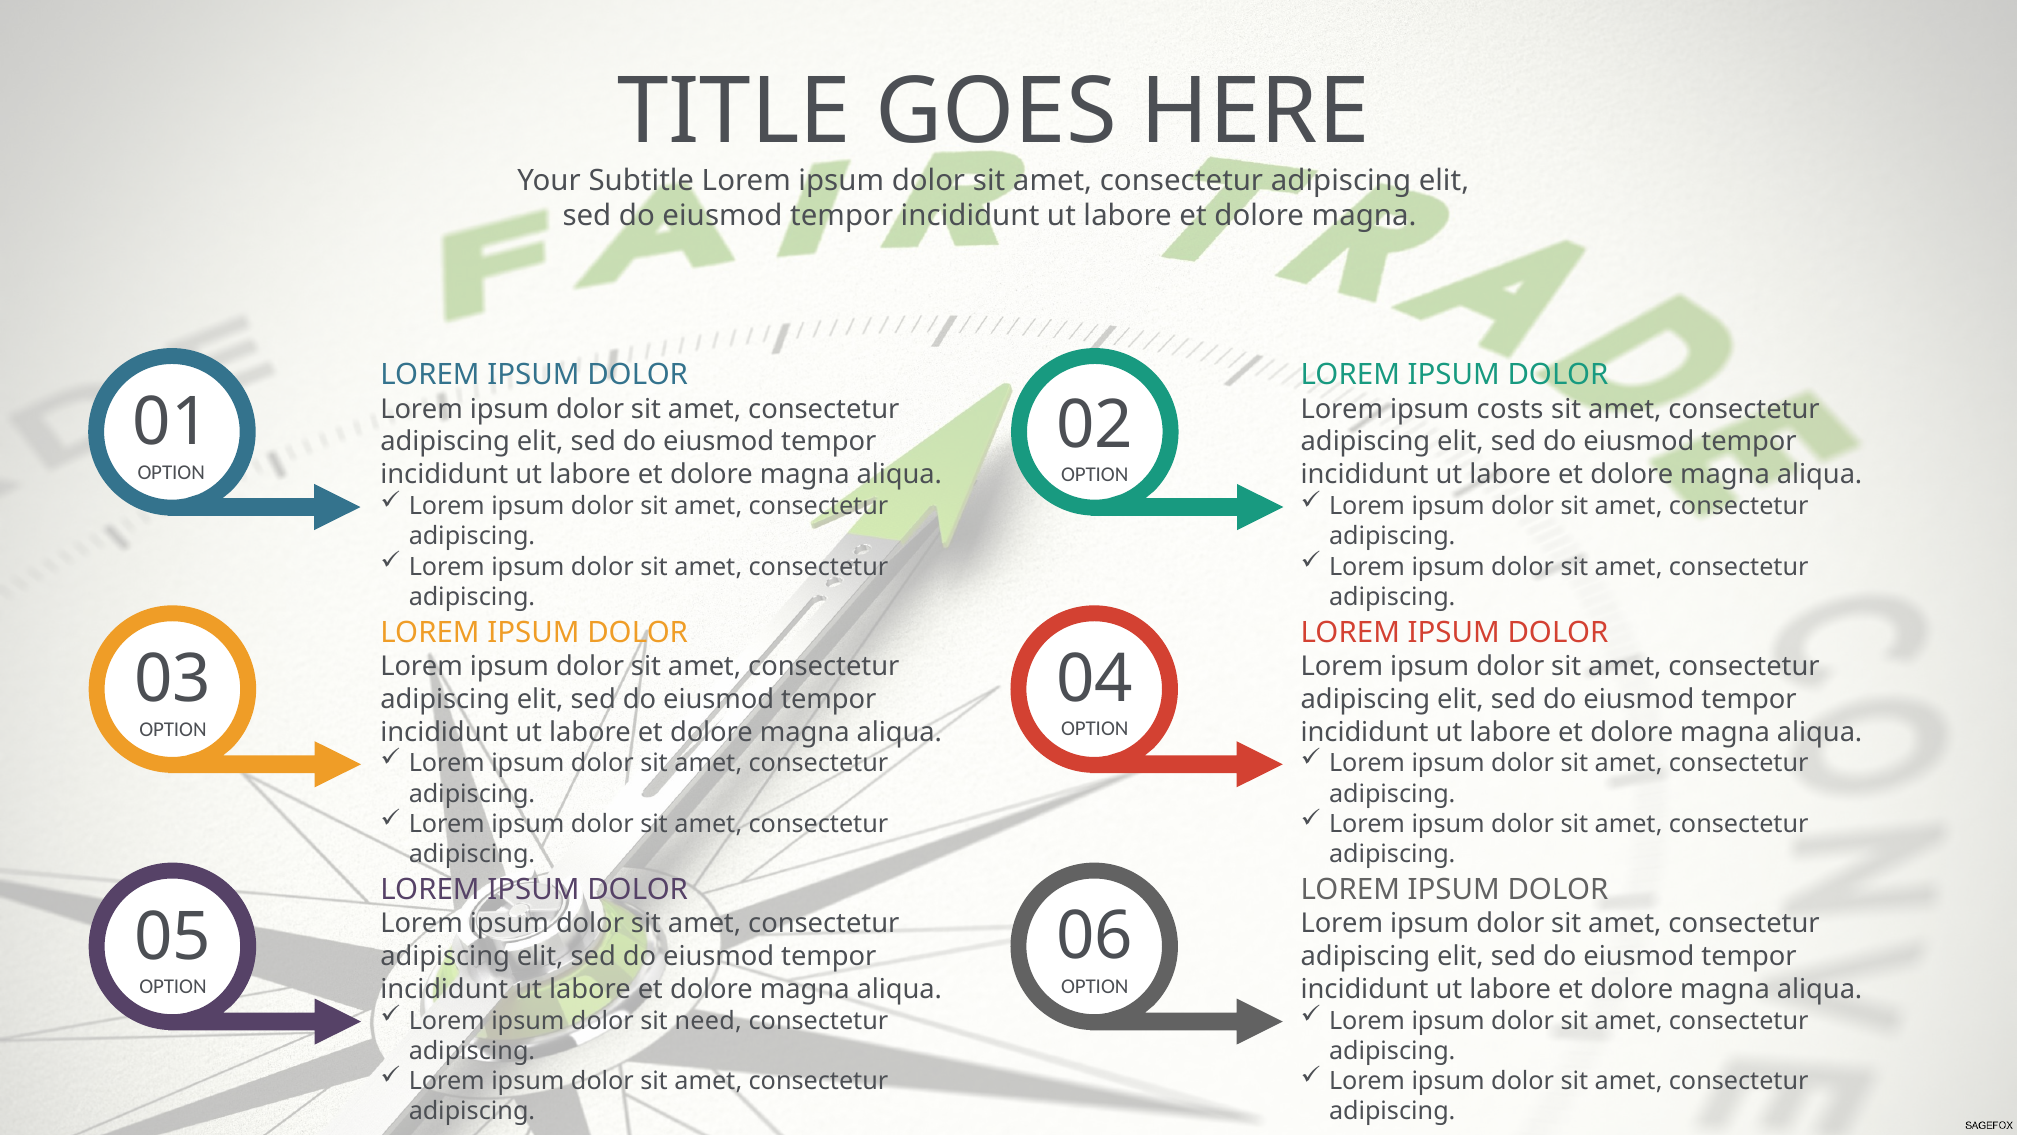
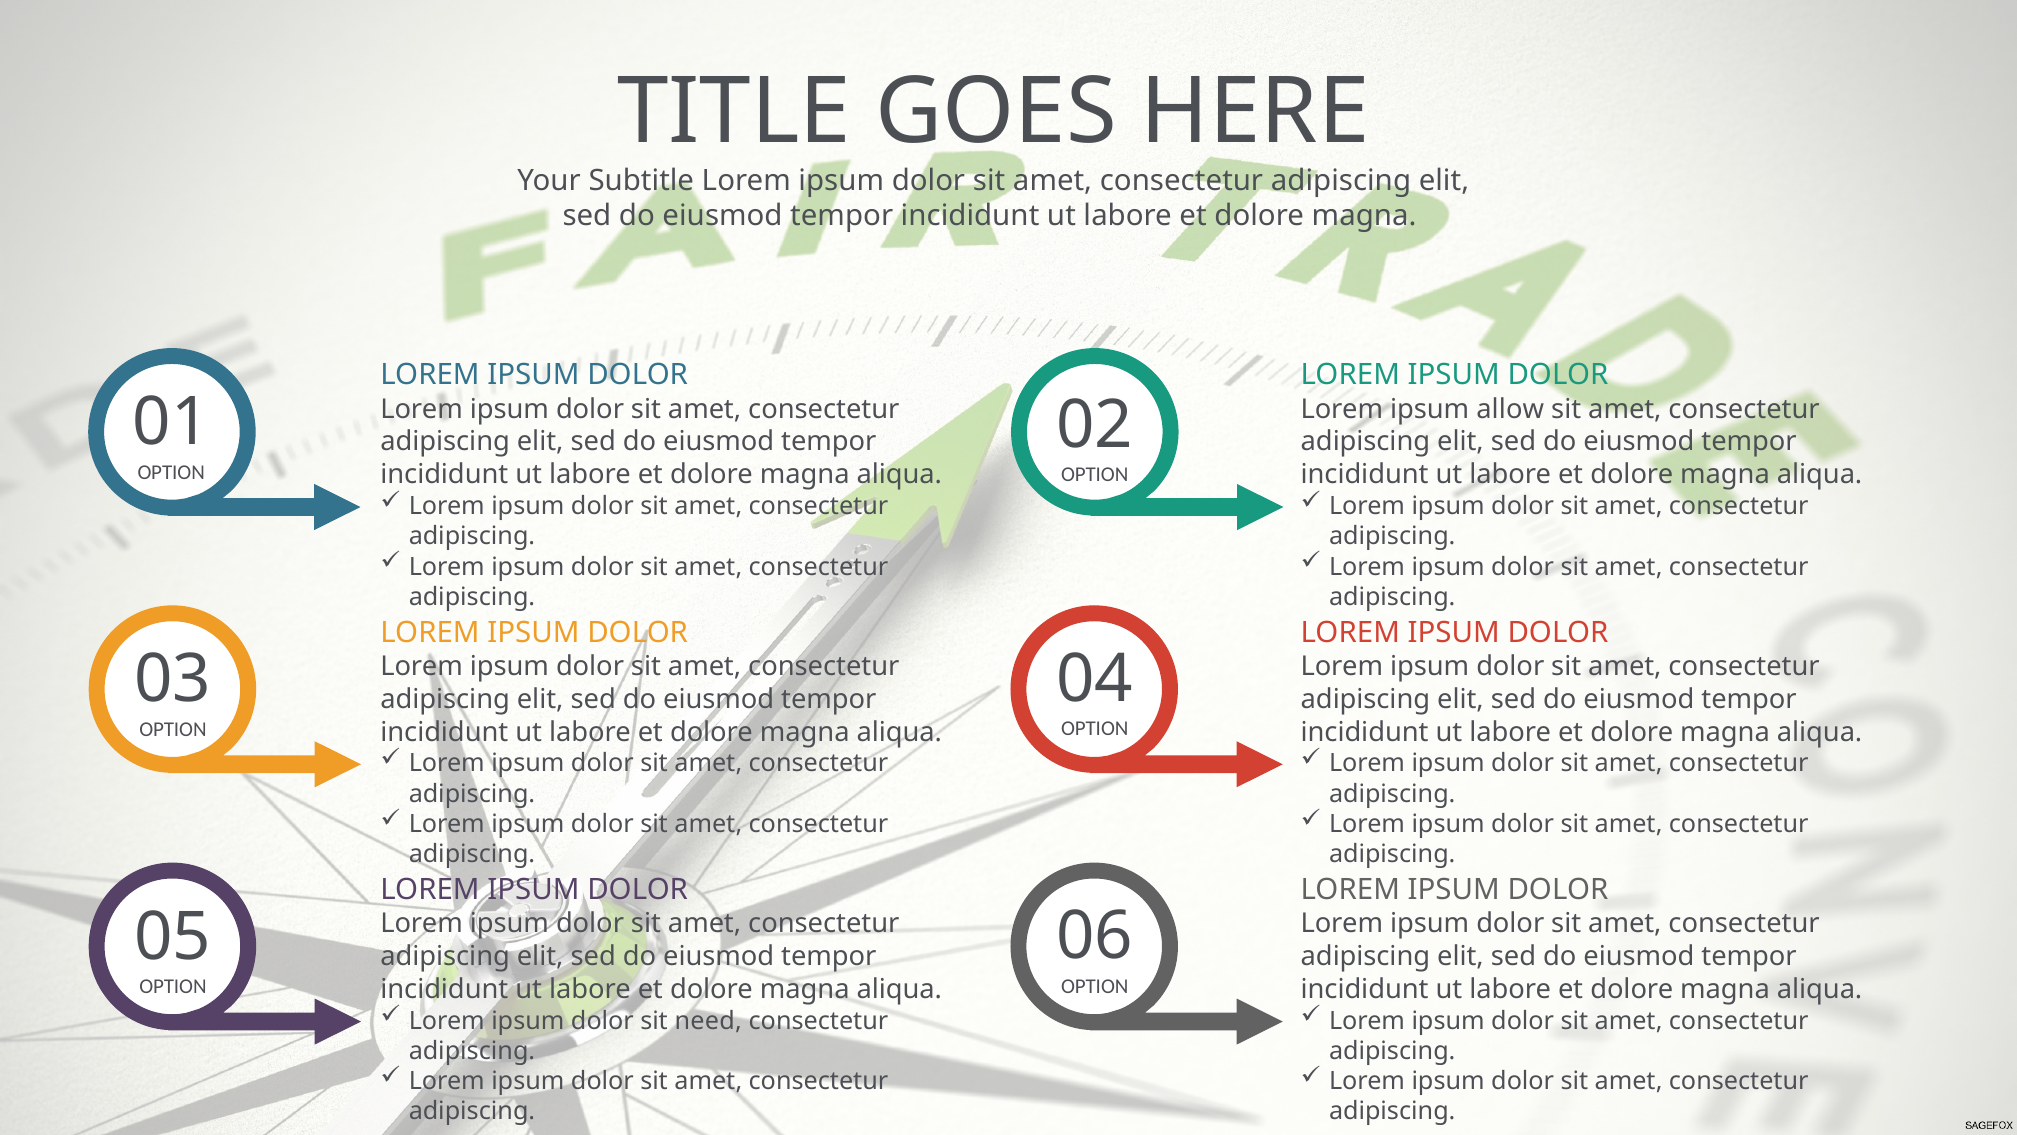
costs: costs -> allow
